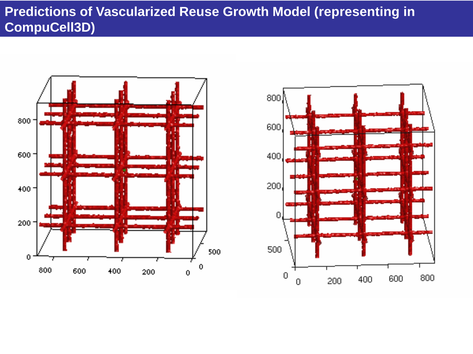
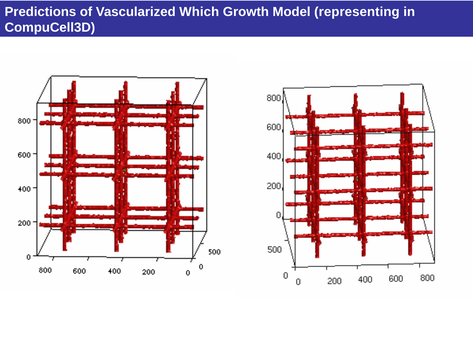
Reuse: Reuse -> Which
